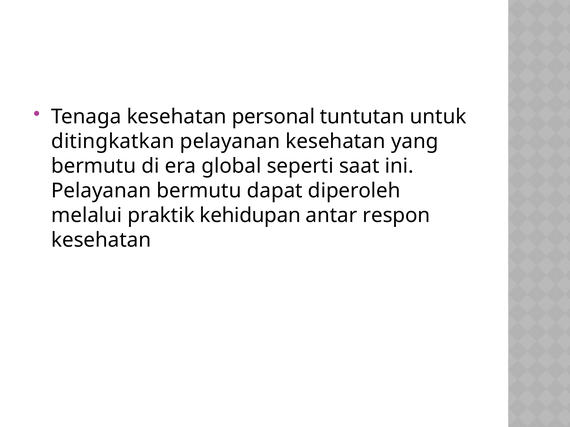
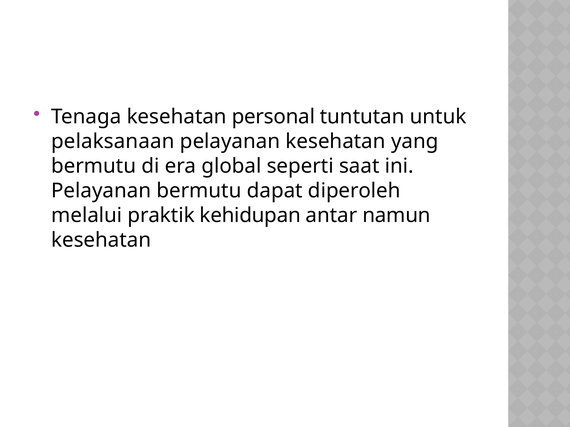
ditingkatkan: ditingkatkan -> pelaksanaan
respon: respon -> namun
